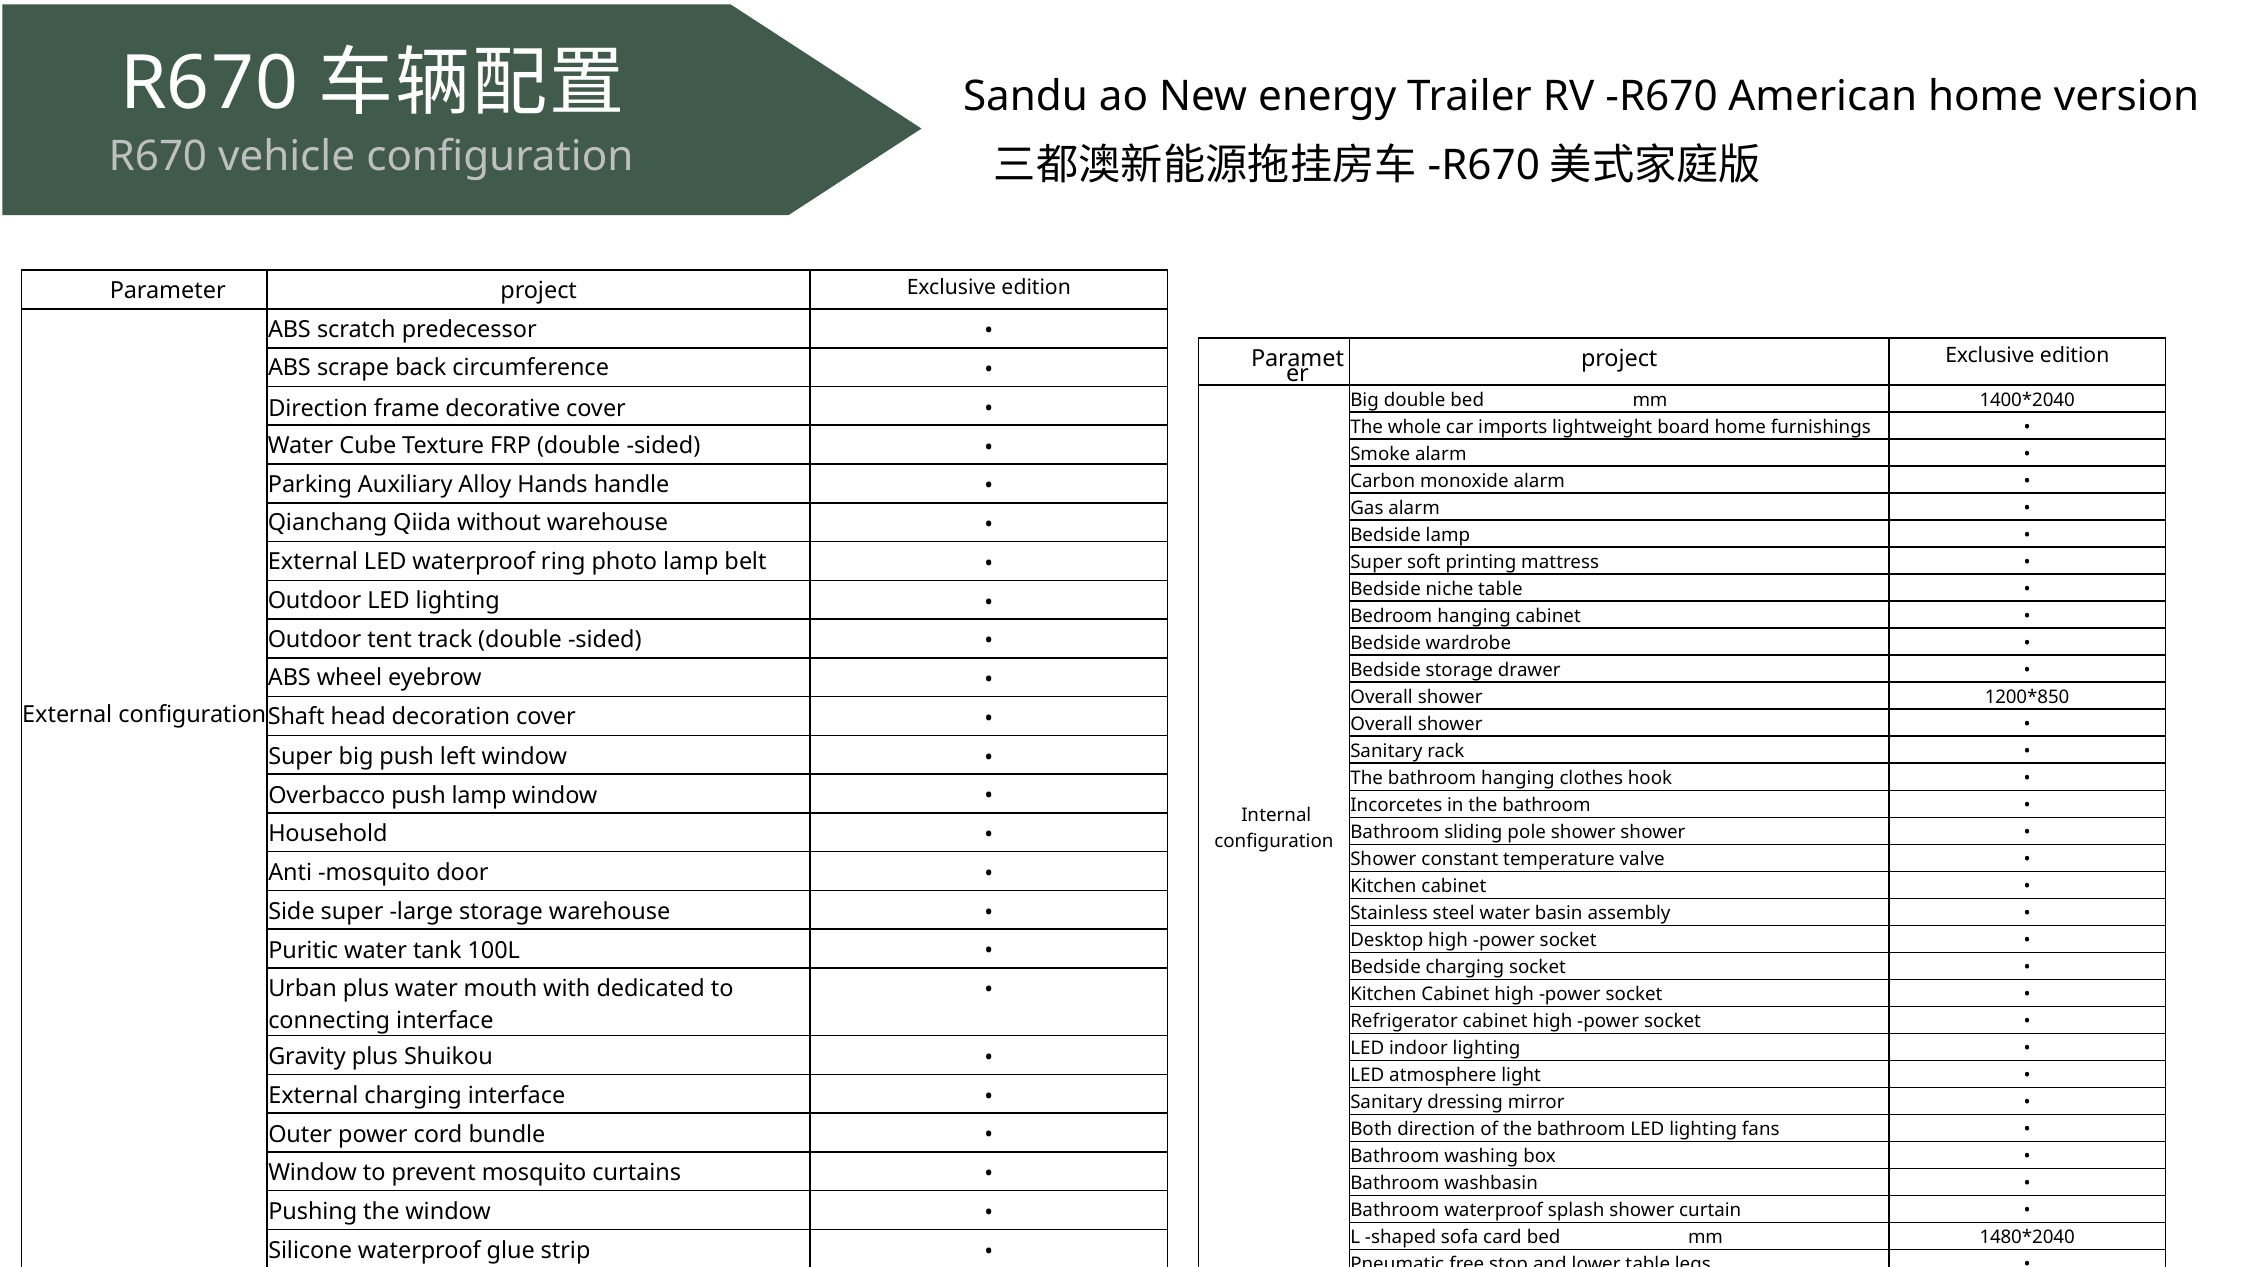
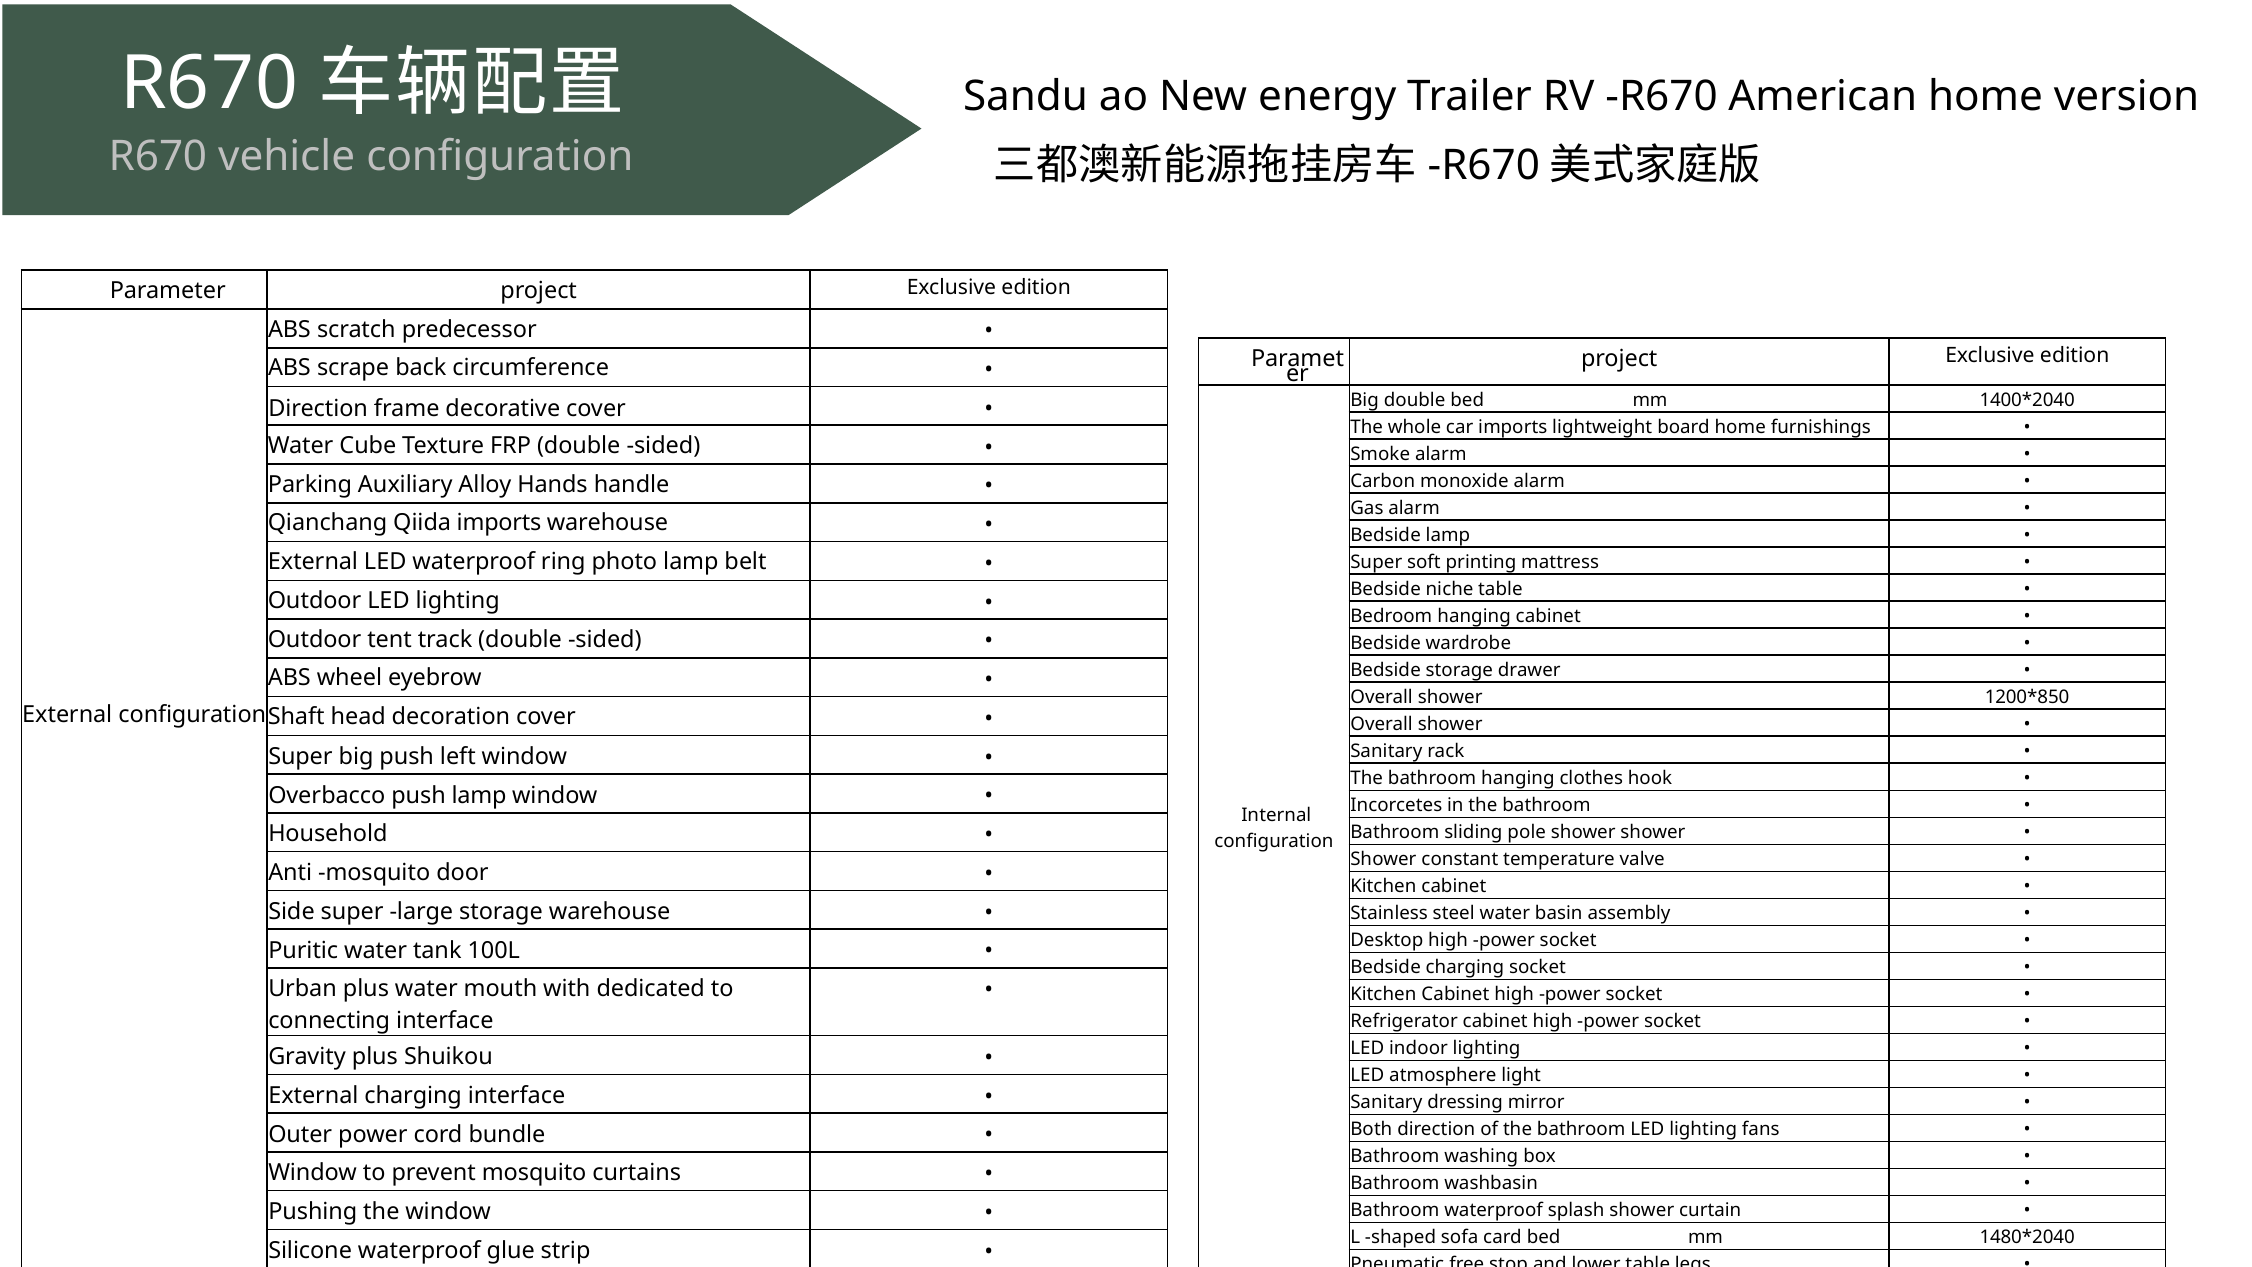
Qiida without: without -> imports
